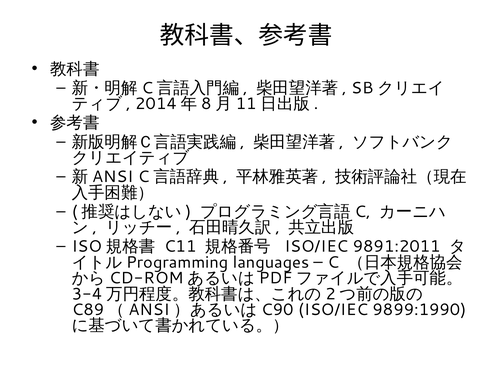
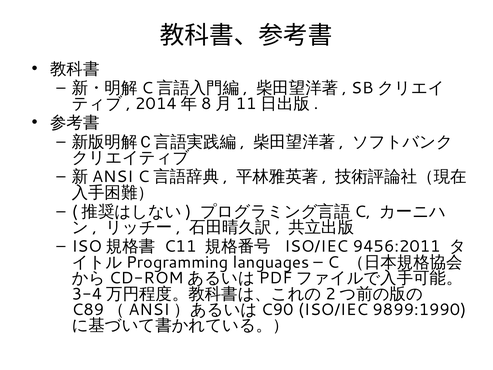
9891:2011: 9891:2011 -> 9456:2011
